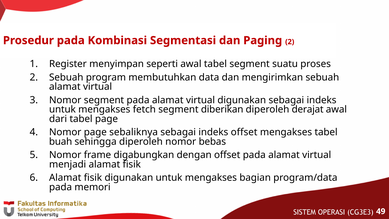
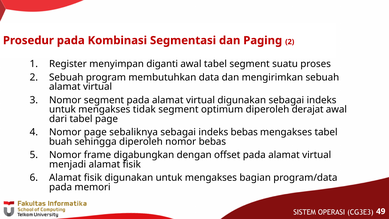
seperti: seperti -> diganti
fetch: fetch -> tidak
diberikan: diberikan -> optimum
indeks offset: offset -> bebas
